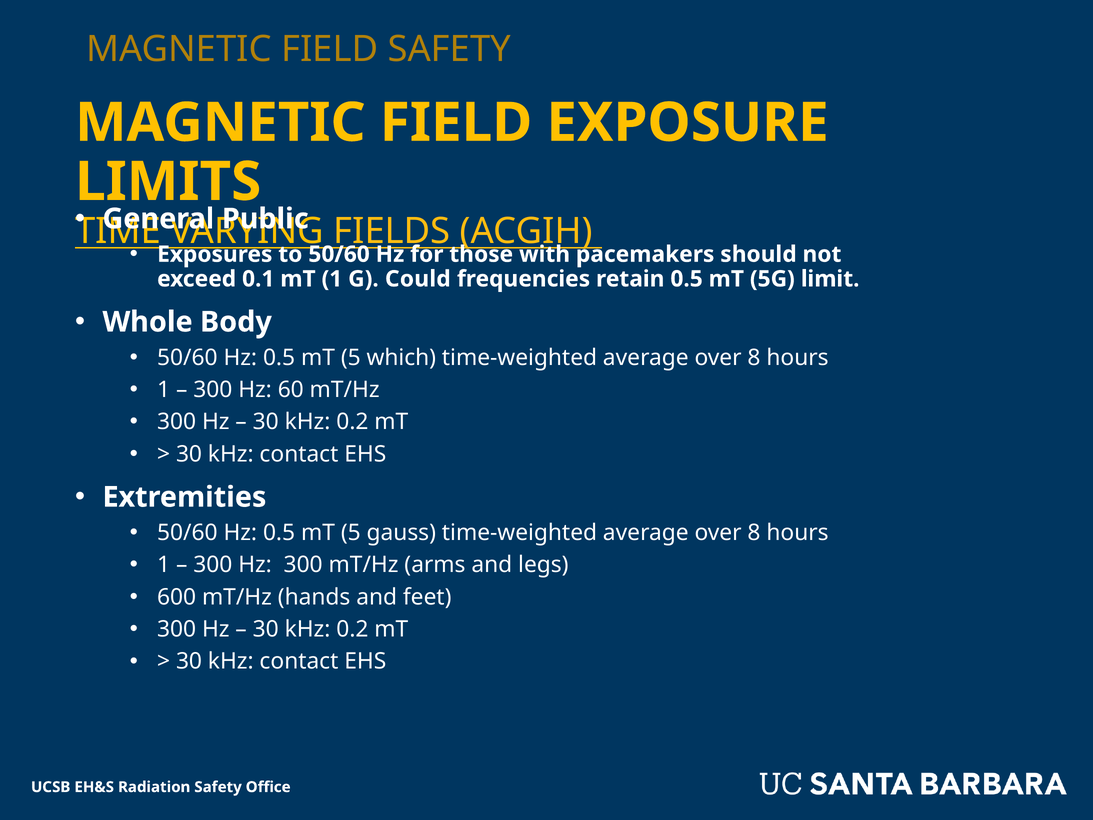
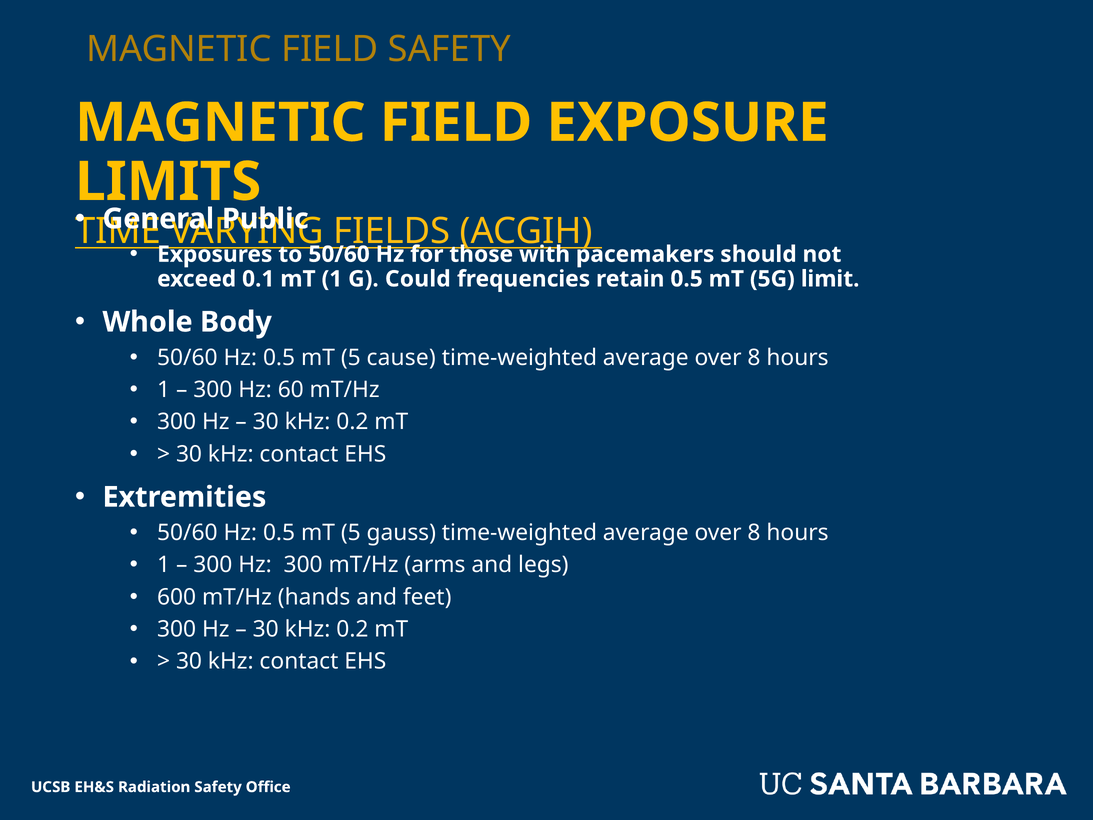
which: which -> cause
